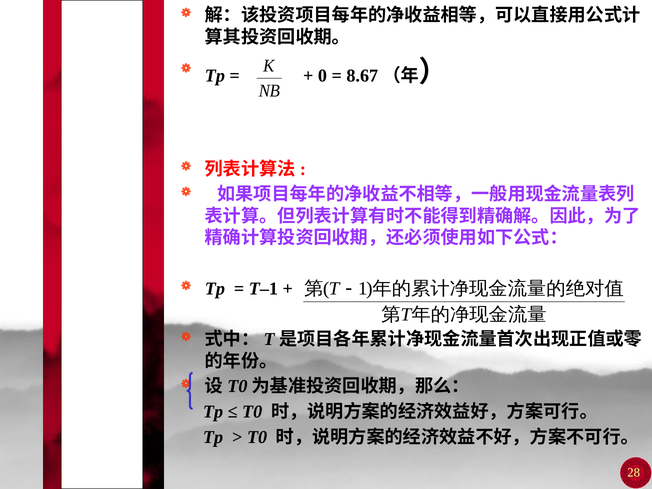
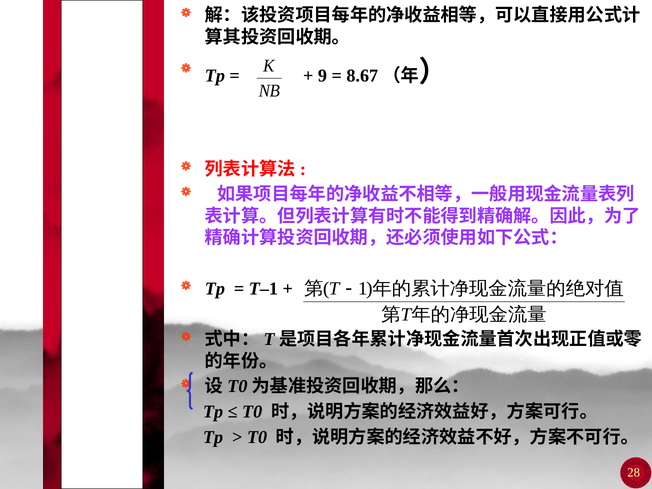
0: 0 -> 9
